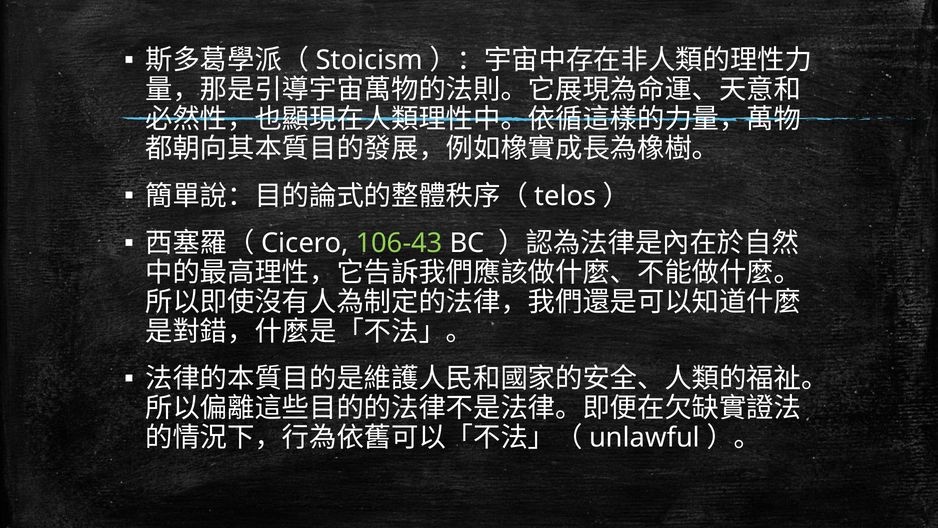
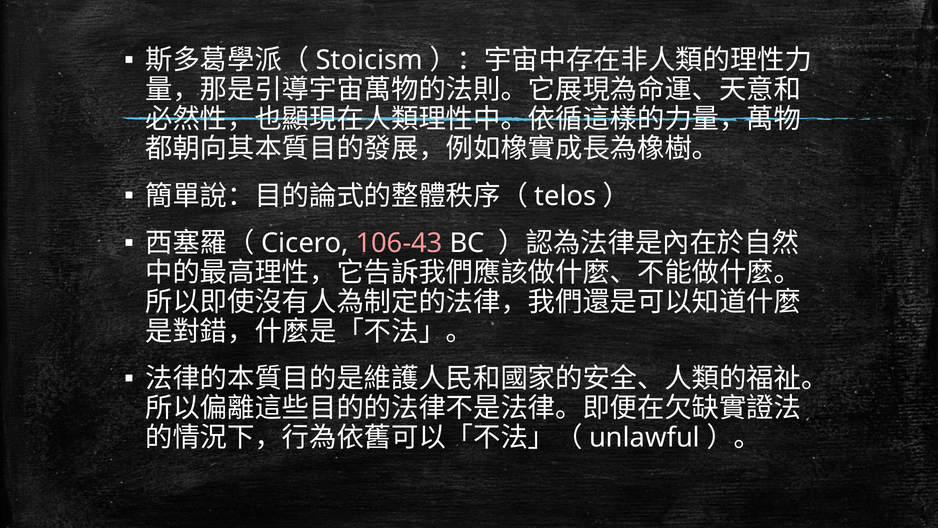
106-43 colour: light green -> pink
